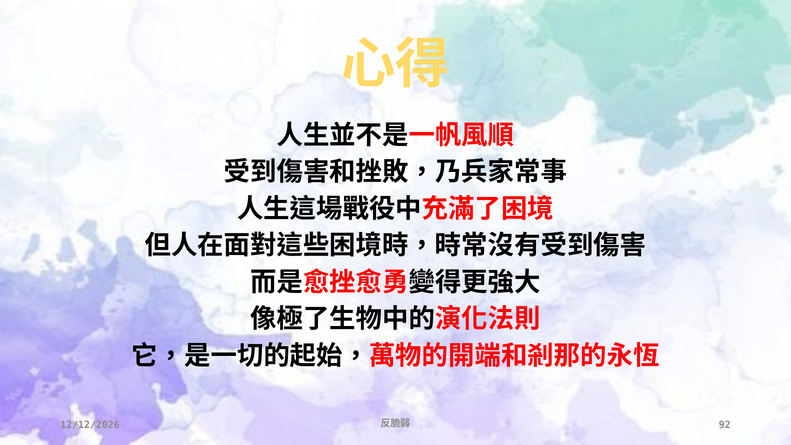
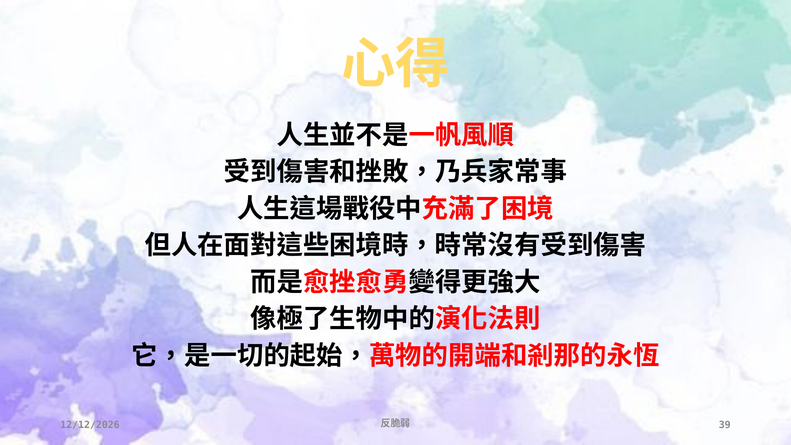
92: 92 -> 39
